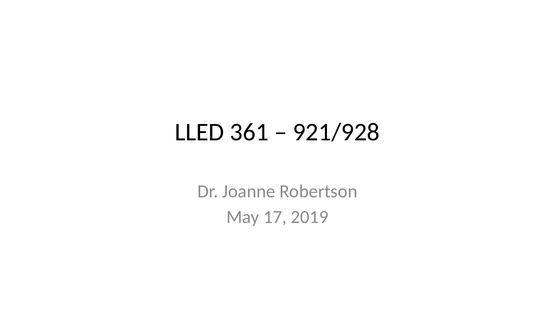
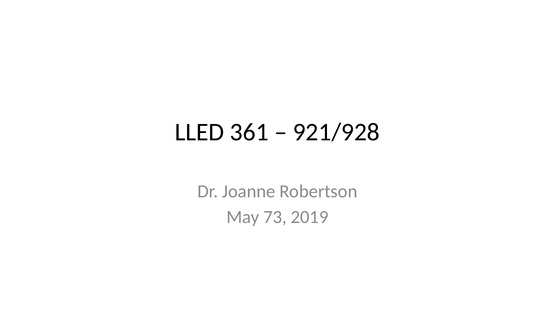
17: 17 -> 73
